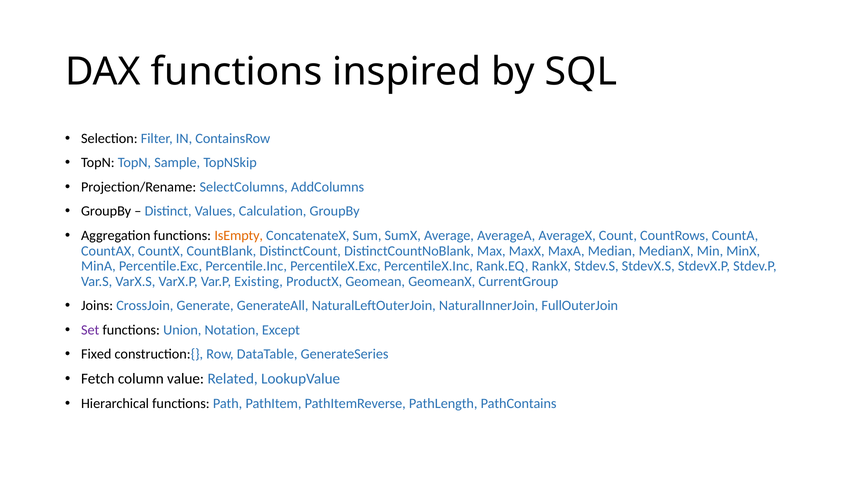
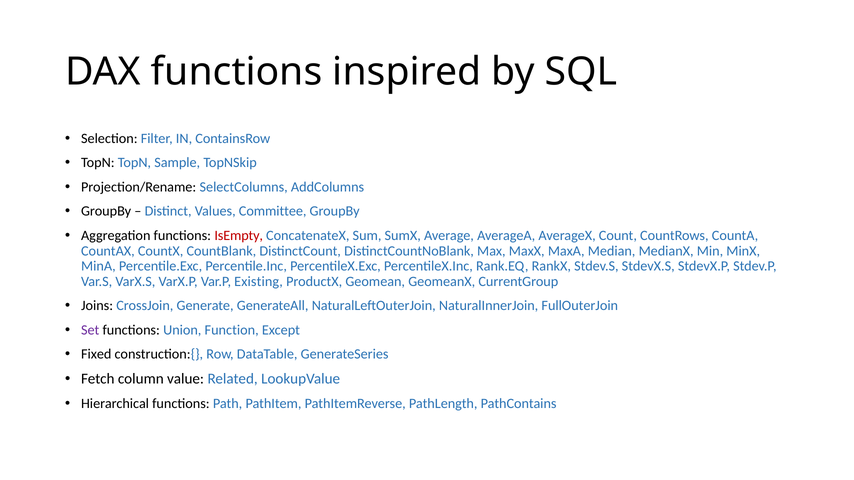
Calculation: Calculation -> Committee
IsEmpty colour: orange -> red
Notation: Notation -> Function
